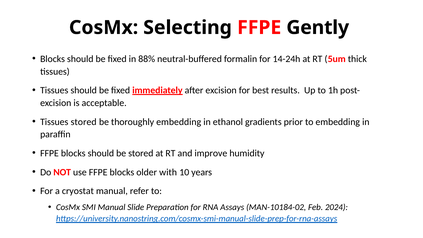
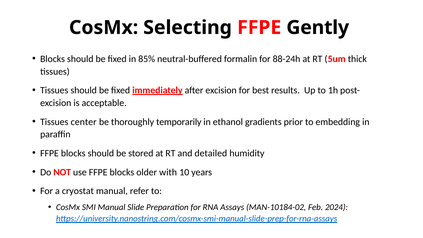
88%: 88% -> 85%
14-24h: 14-24h -> 88-24h
Tissues stored: stored -> center
thoroughly embedding: embedding -> temporarily
improve: improve -> detailed
